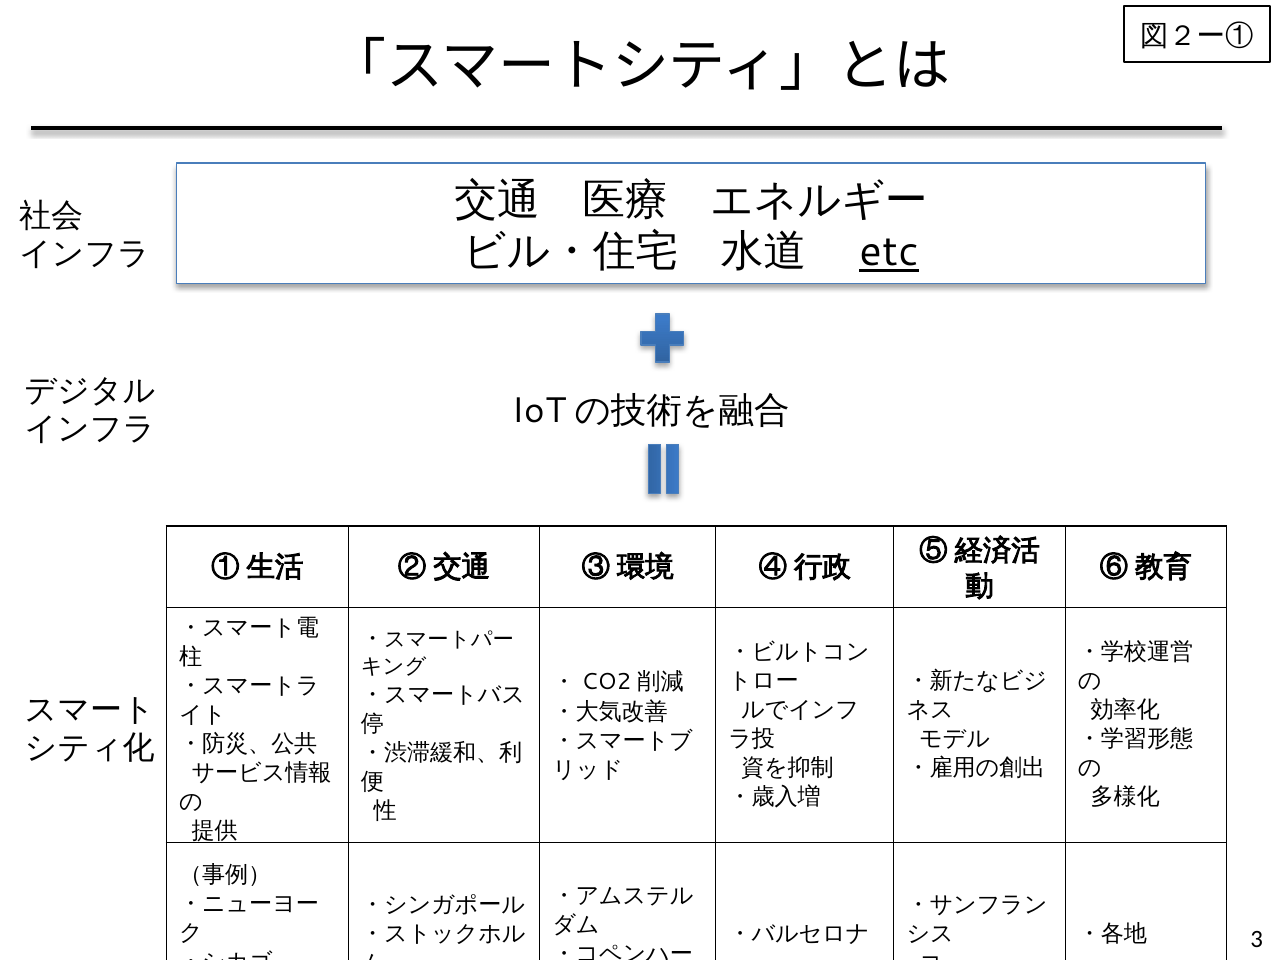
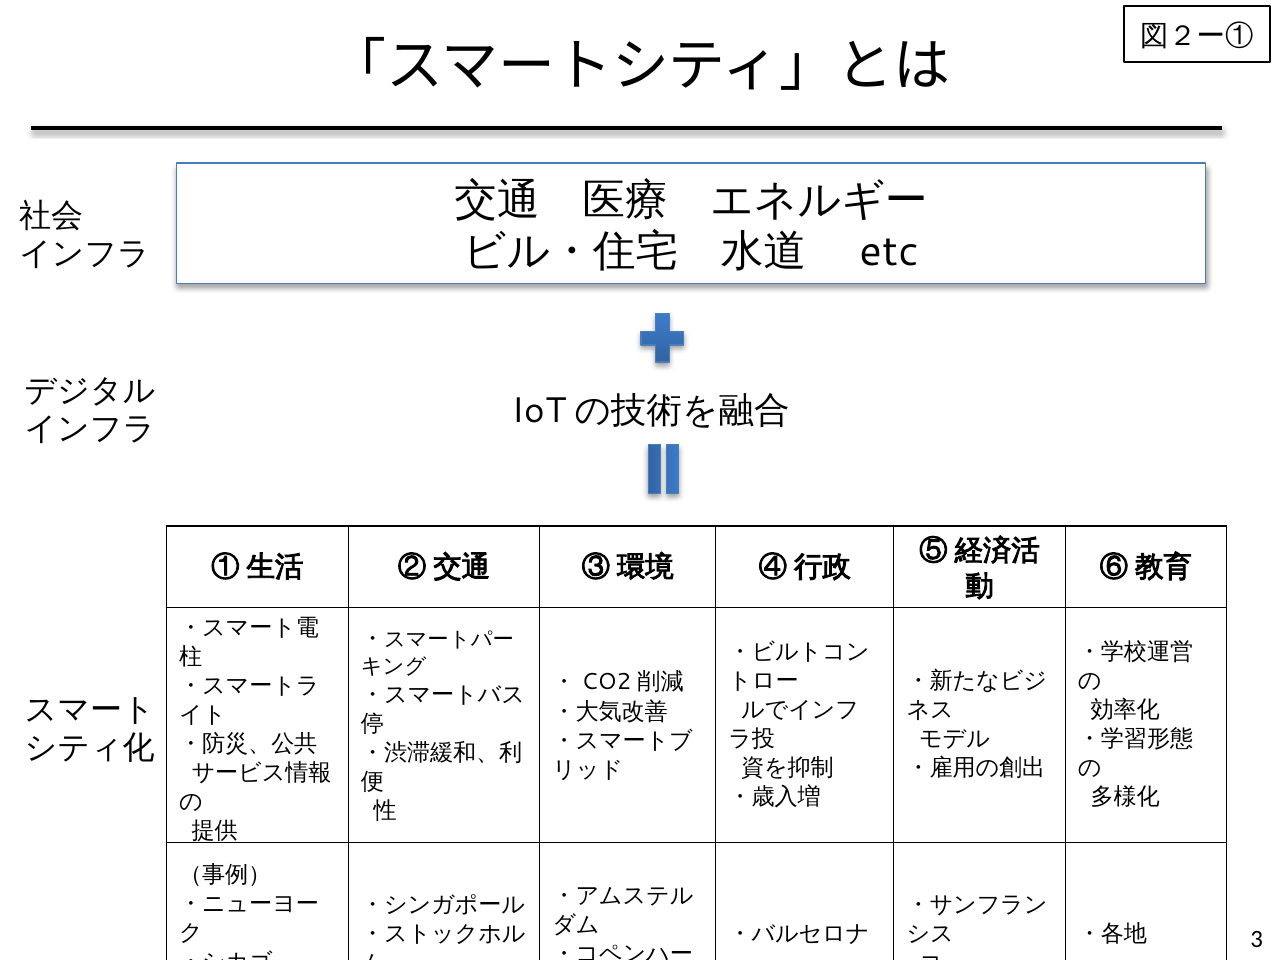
etc underline: present -> none
